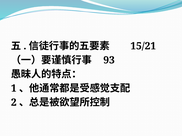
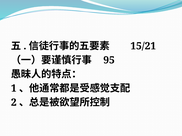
93: 93 -> 95
